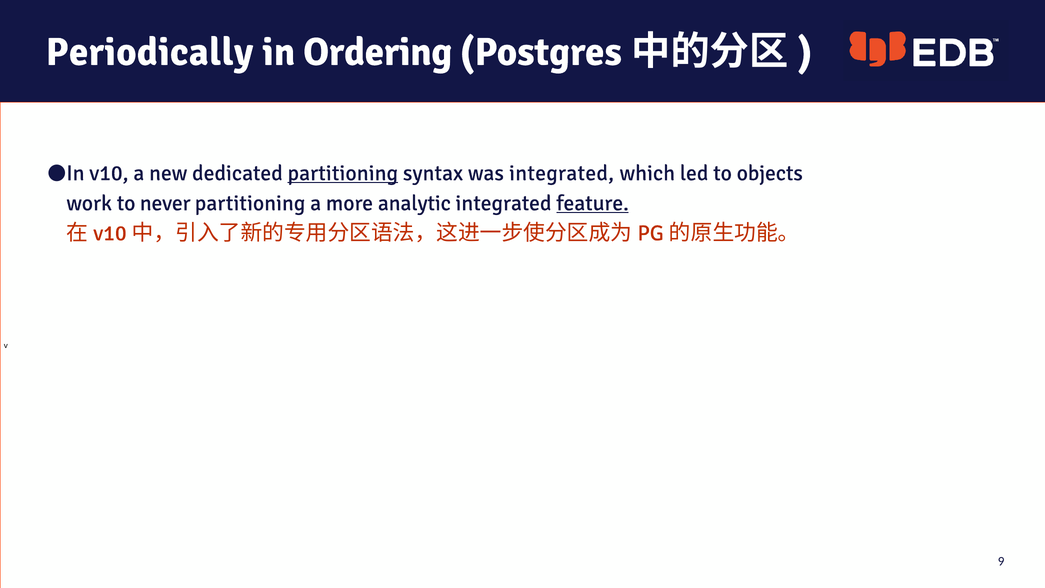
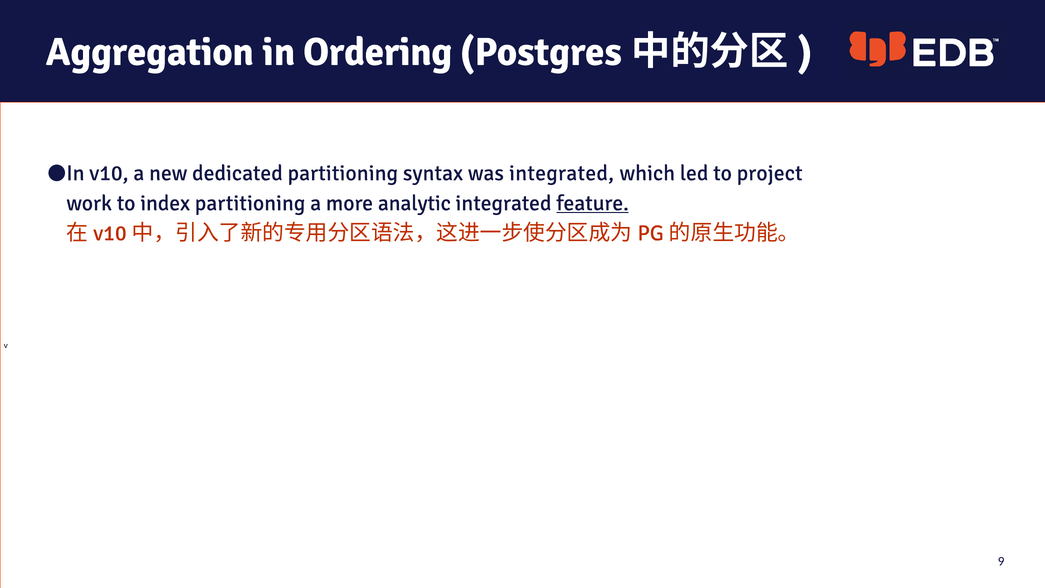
Periodically: Periodically -> Aggregation
partitioning at (343, 173) underline: present -> none
objects: objects -> project
never: never -> index
